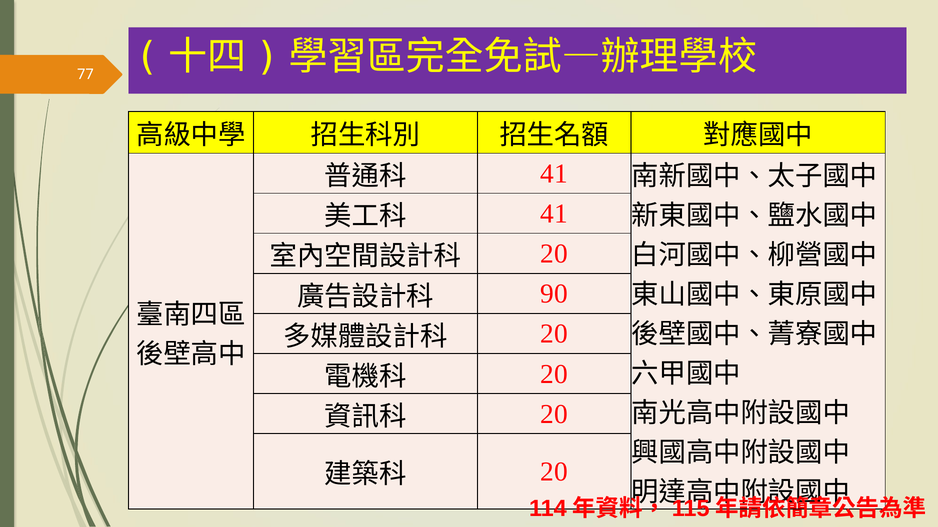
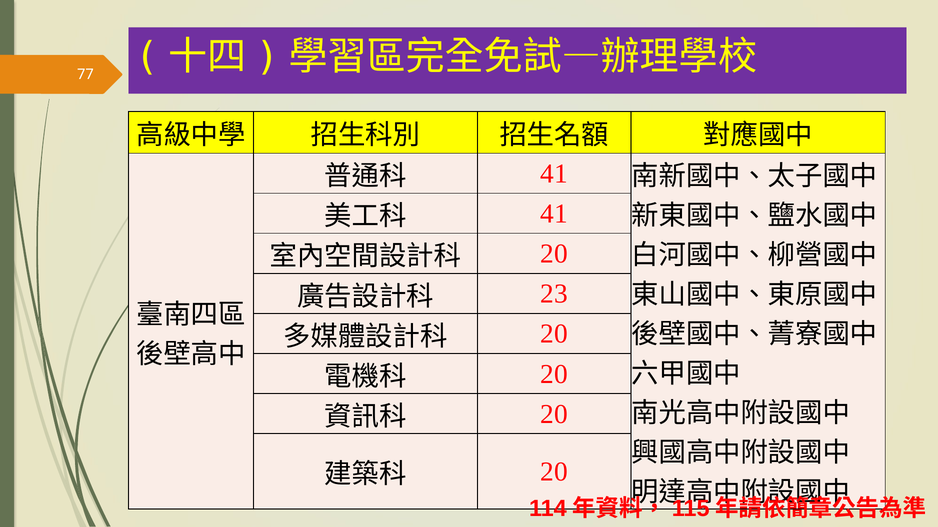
90: 90 -> 23
